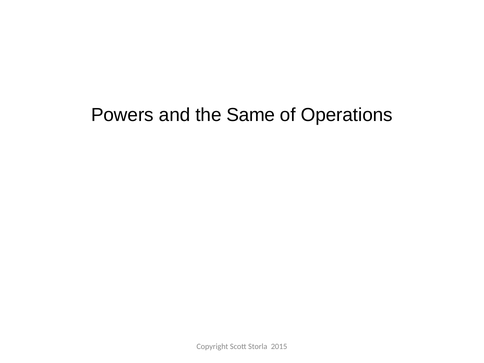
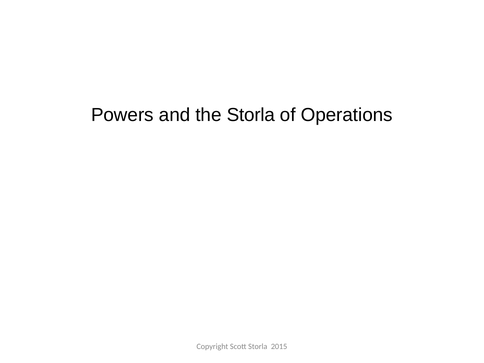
the Same: Same -> Storla
